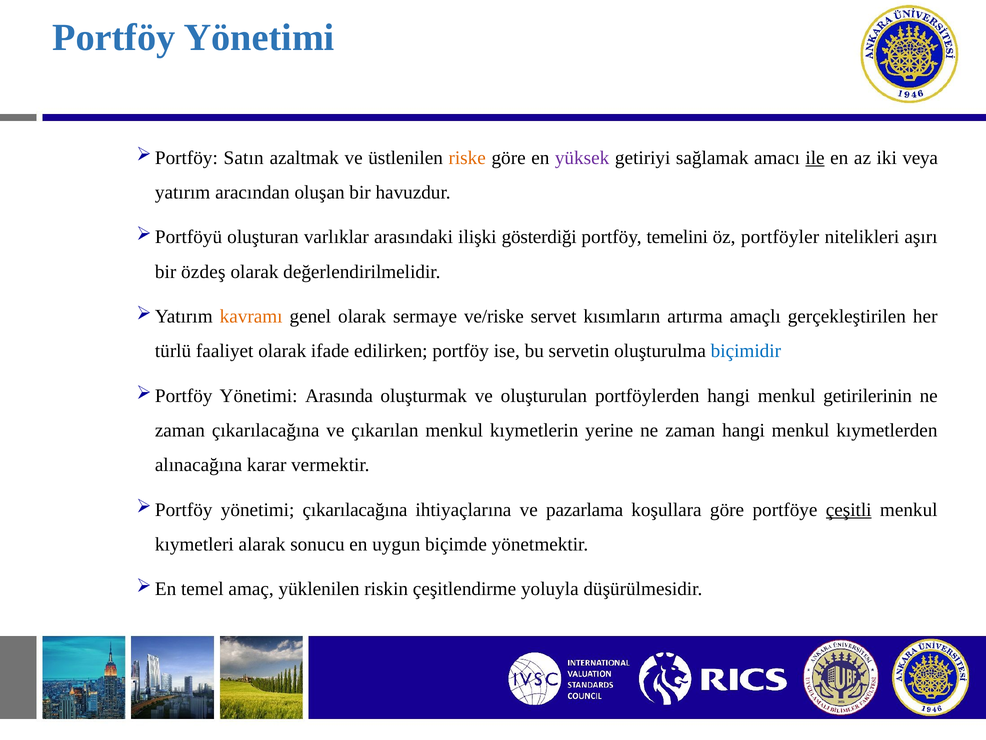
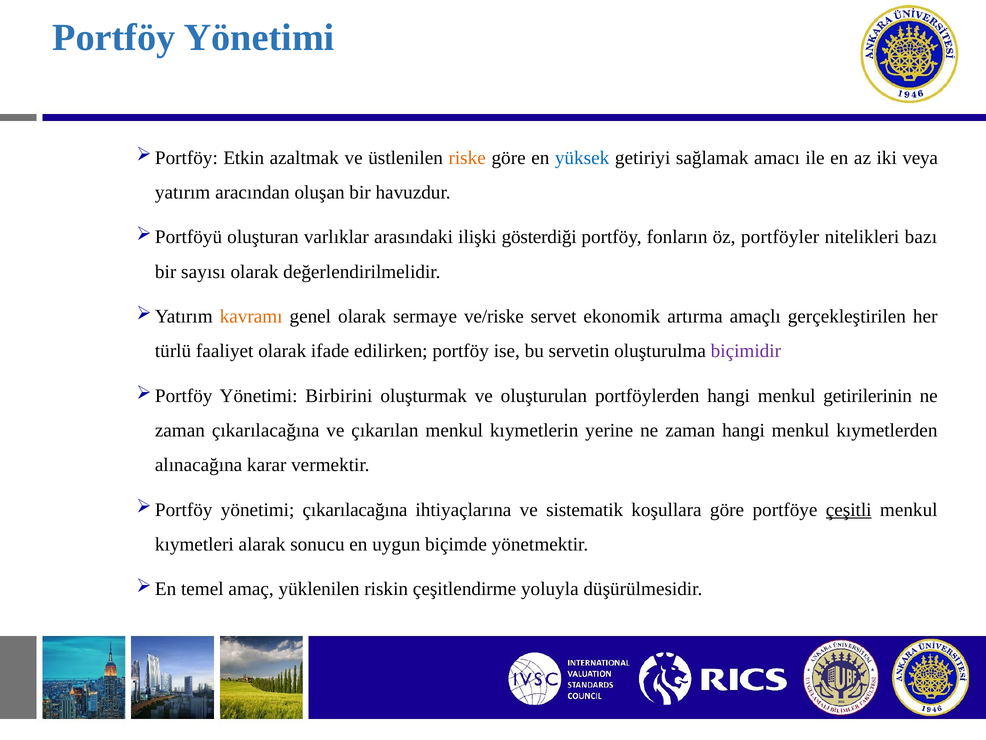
Satın: Satın -> Etkin
yüksek colour: purple -> blue
ile underline: present -> none
temelini: temelini -> fonların
aşırı: aşırı -> bazı
özdeş: özdeş -> sayısı
kısımların: kısımların -> ekonomik
biçimidir colour: blue -> purple
Arasında: Arasında -> Birbirini
pazarlama: pazarlama -> sistematik
